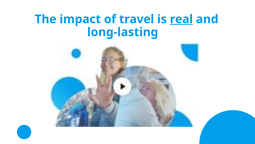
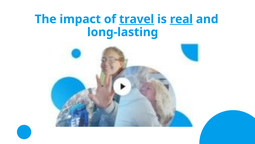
travel underline: none -> present
